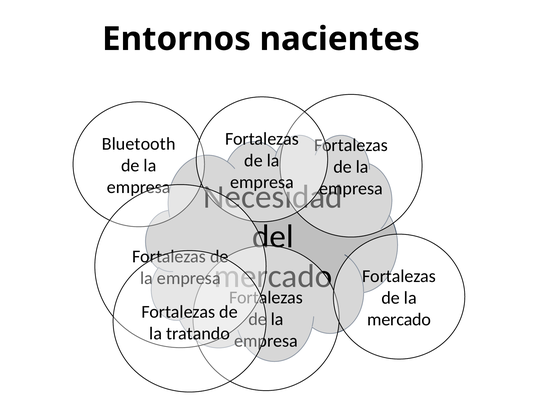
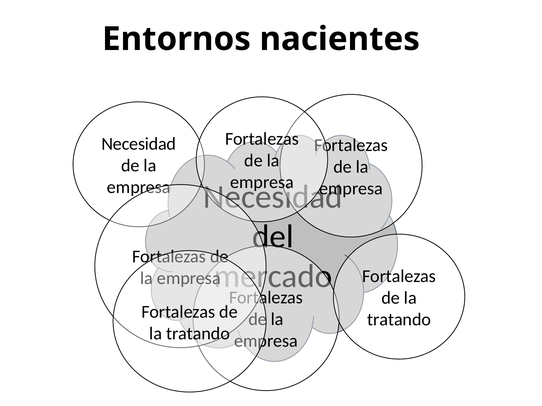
Bluetooth at (139, 144): Bluetooth -> Necesidad
mercado at (399, 320): mercado -> tratando
